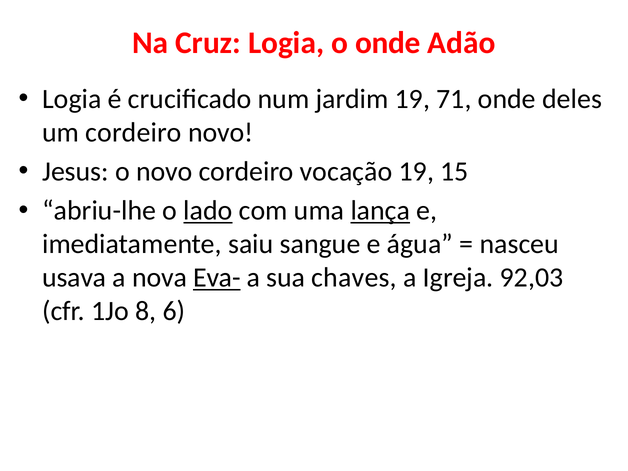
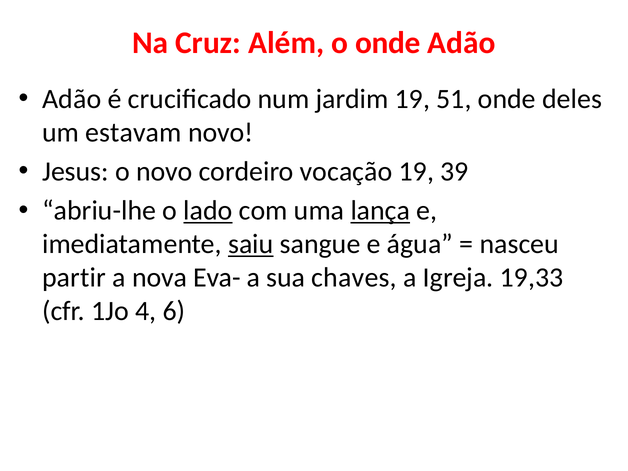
Cruz Logia: Logia -> Além
Logia at (72, 99): Logia -> Adão
71: 71 -> 51
um cordeiro: cordeiro -> estavam
15: 15 -> 39
saiu underline: none -> present
usava: usava -> partir
Eva- underline: present -> none
92,03: 92,03 -> 19,33
8: 8 -> 4
